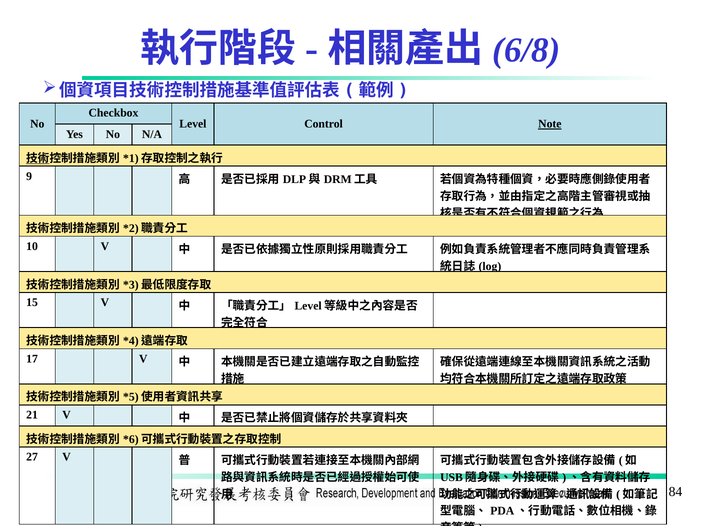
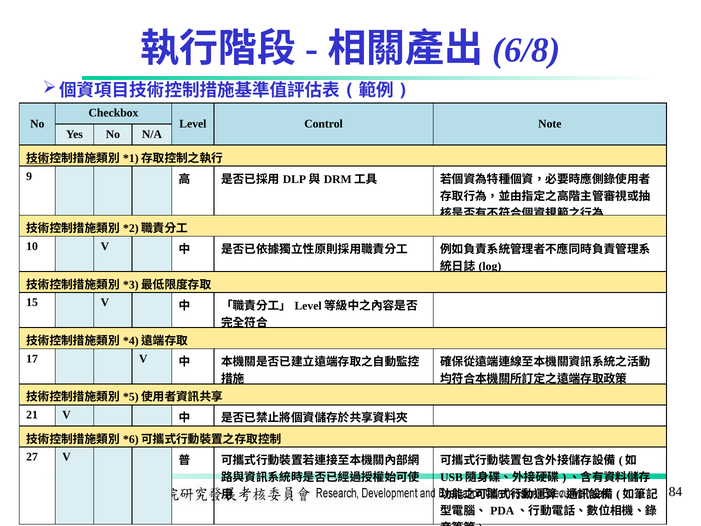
Note underline: present -> none
